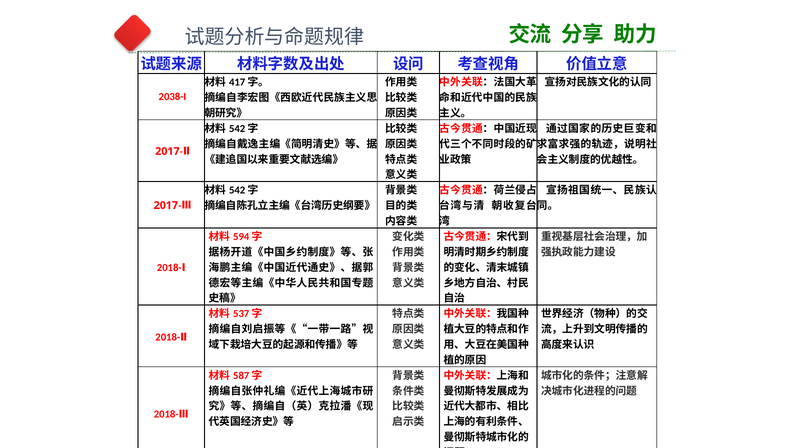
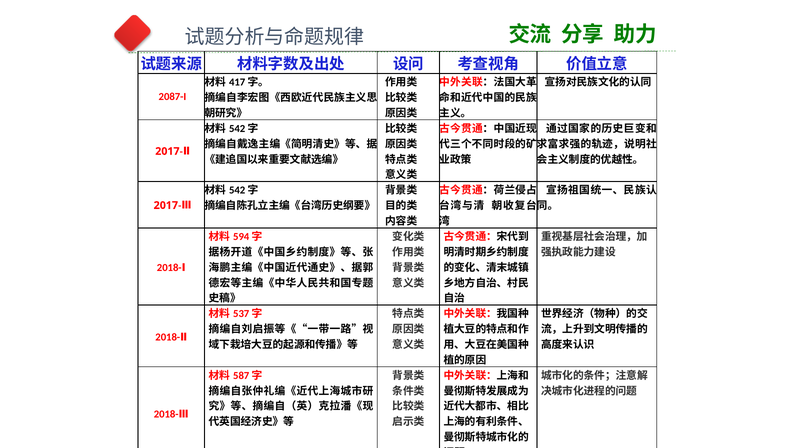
2038-I: 2038-I -> 2087-I
